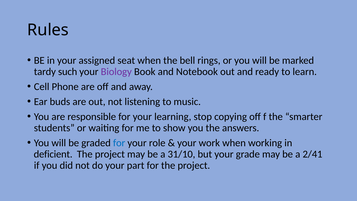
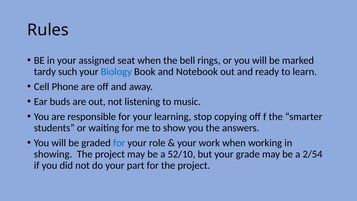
Biology colour: purple -> blue
deficient: deficient -> showing
31/10: 31/10 -> 52/10
2/41: 2/41 -> 2/54
